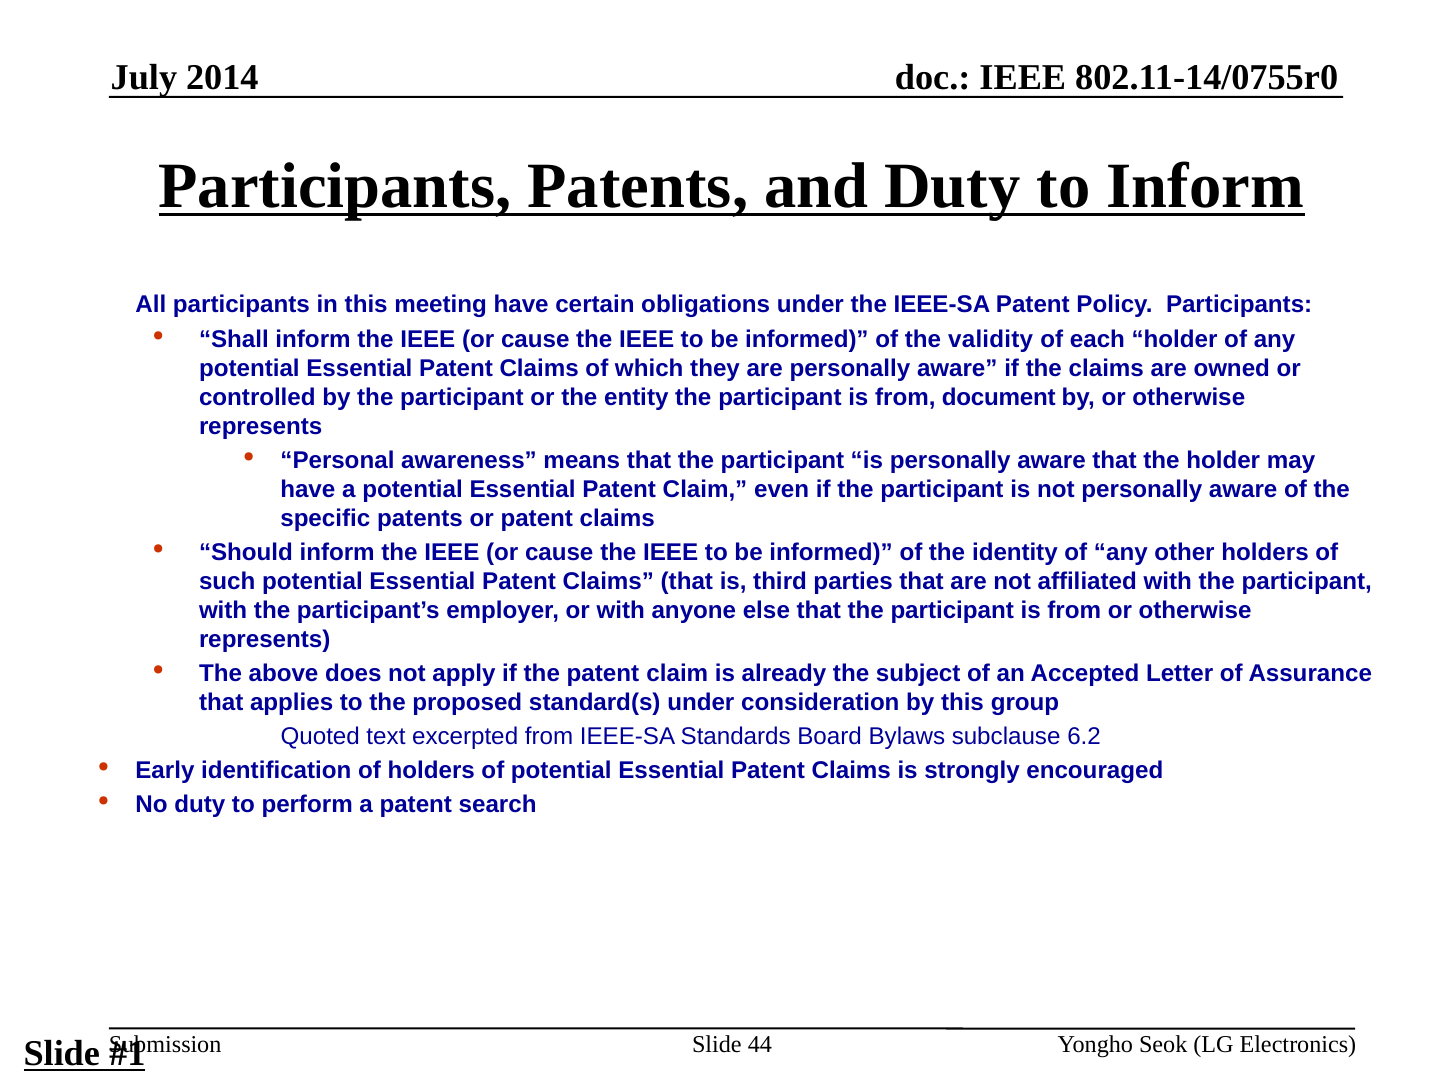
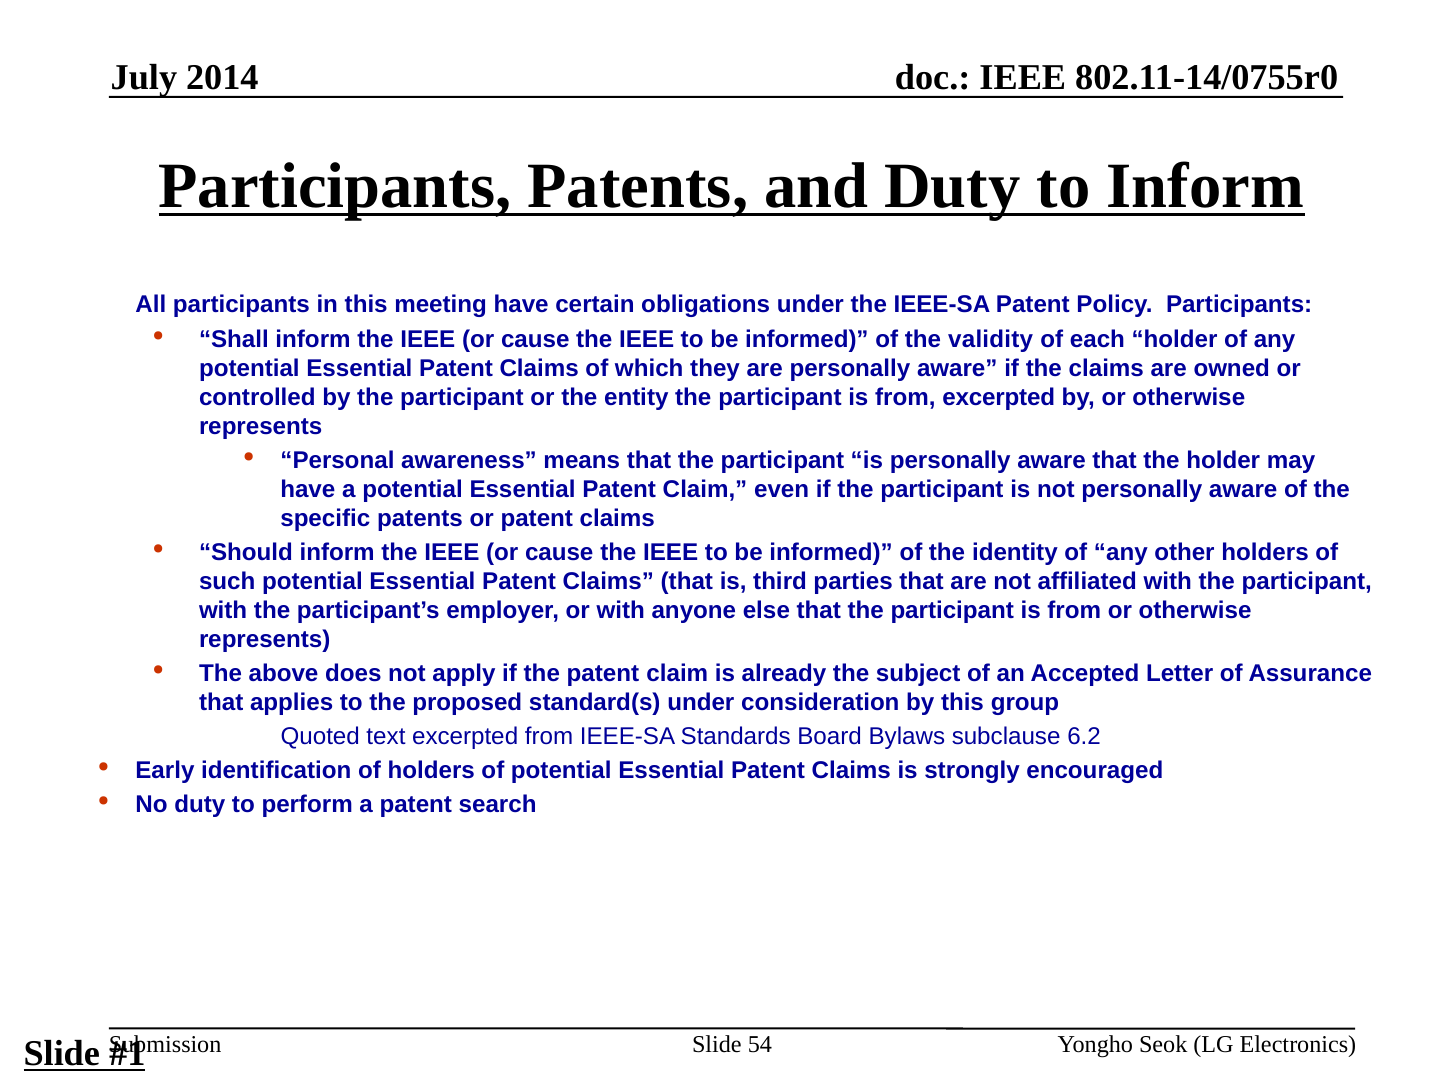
from document: document -> excerpted
44: 44 -> 54
